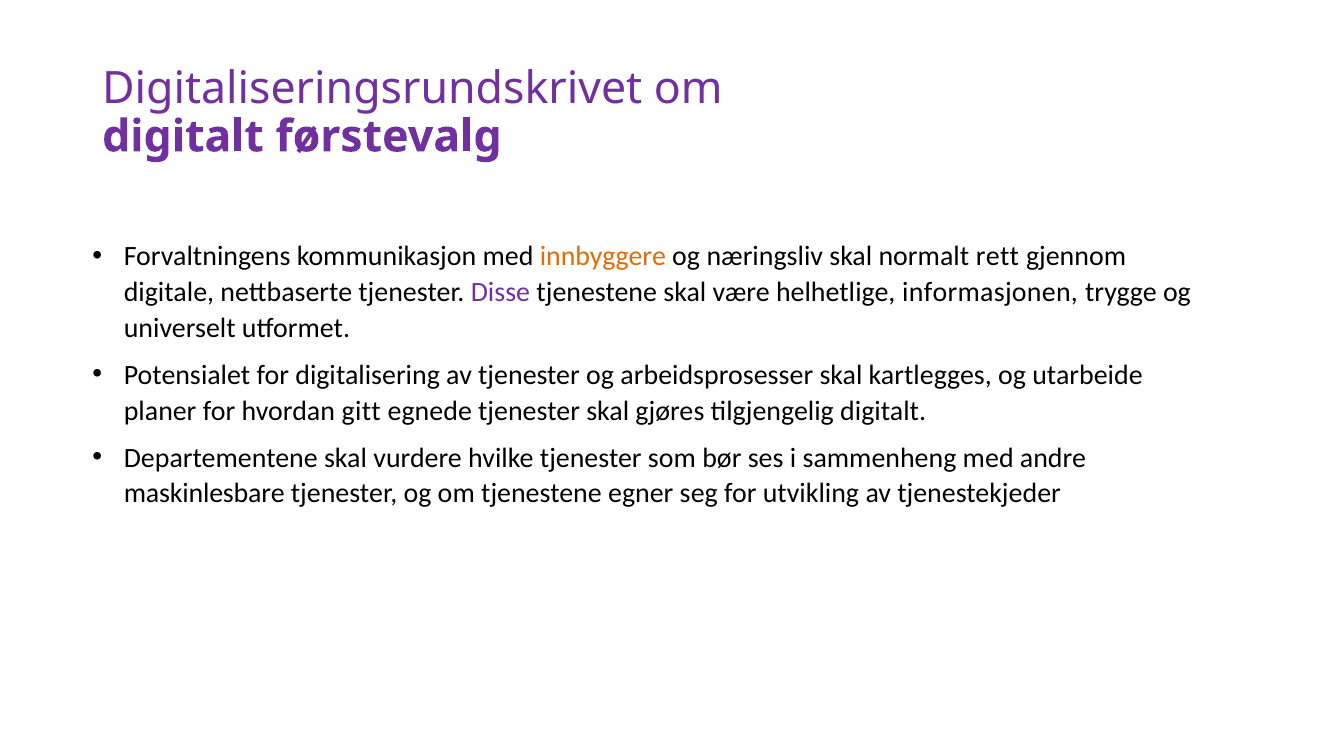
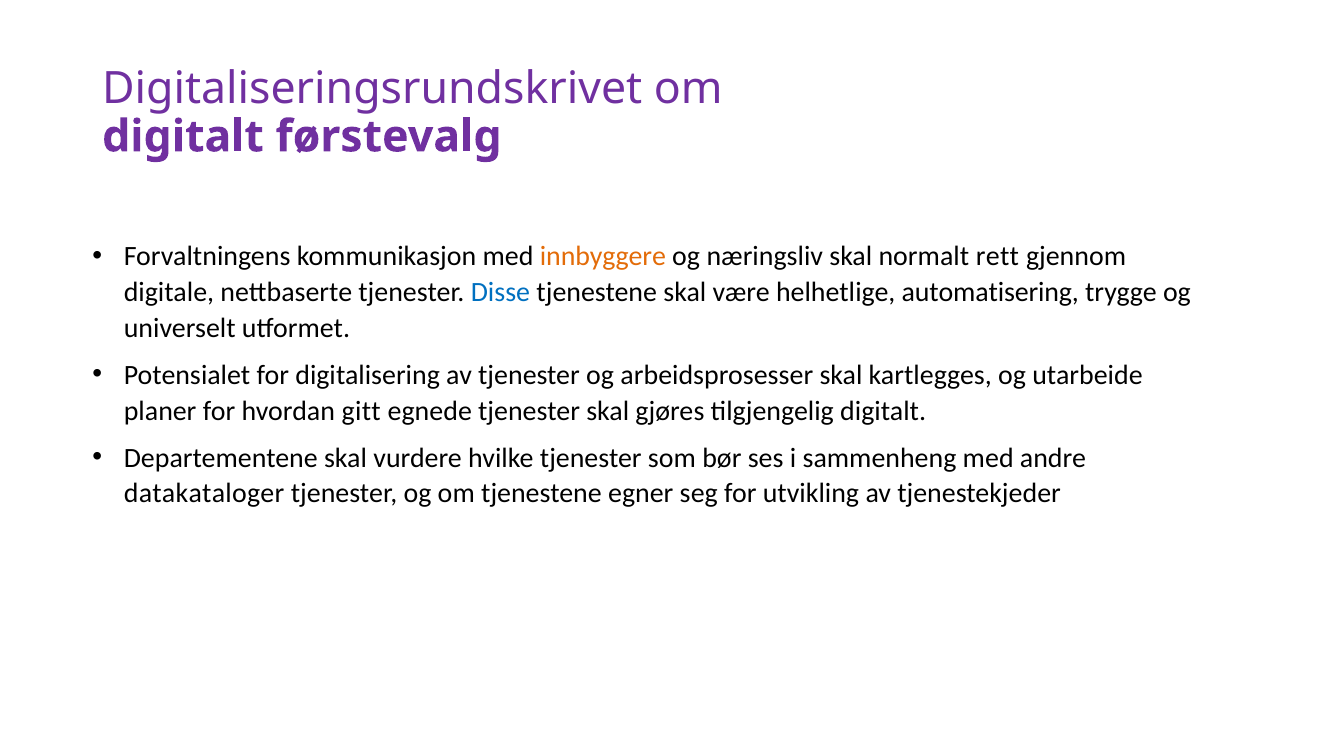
Disse colour: purple -> blue
informasjonen: informasjonen -> automatisering
maskinlesbare: maskinlesbare -> datakataloger
